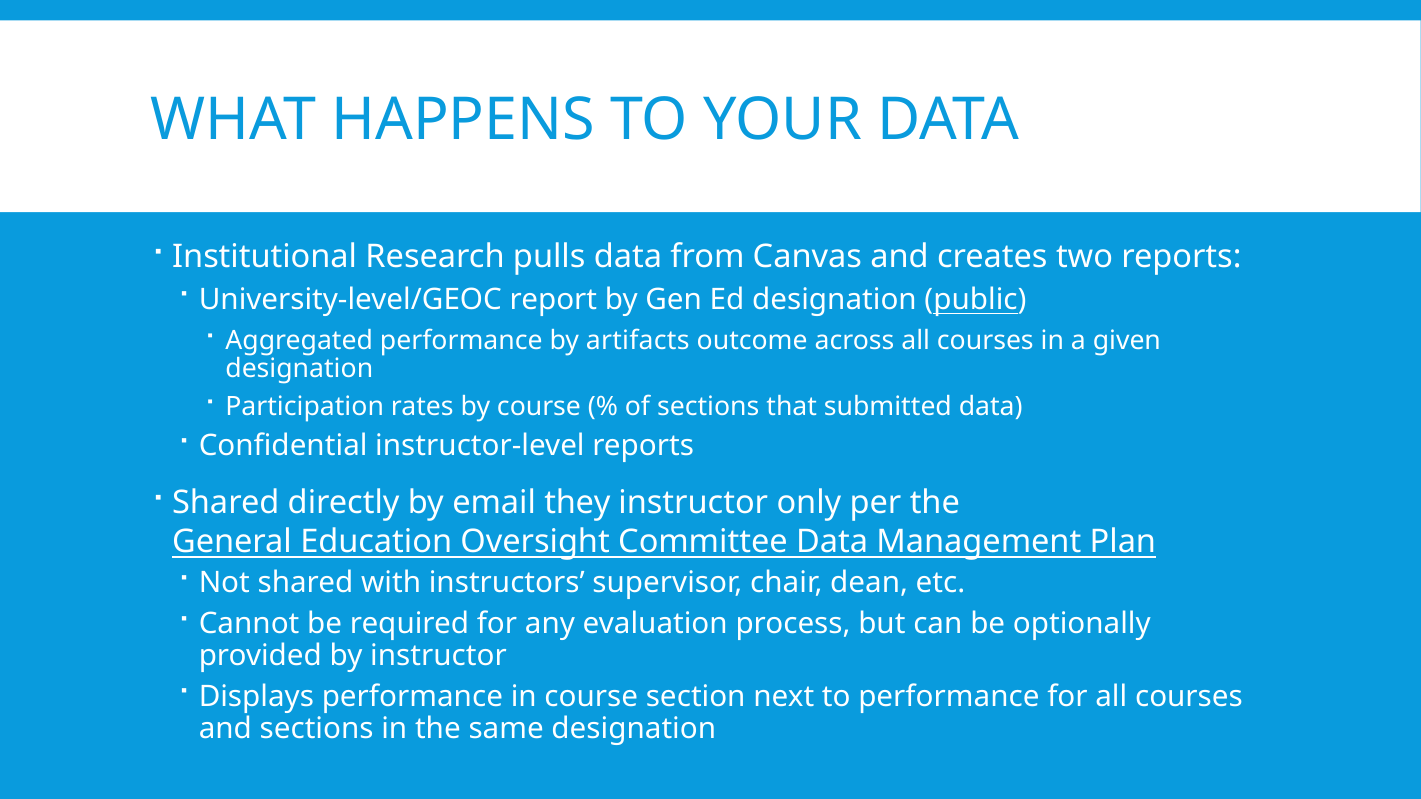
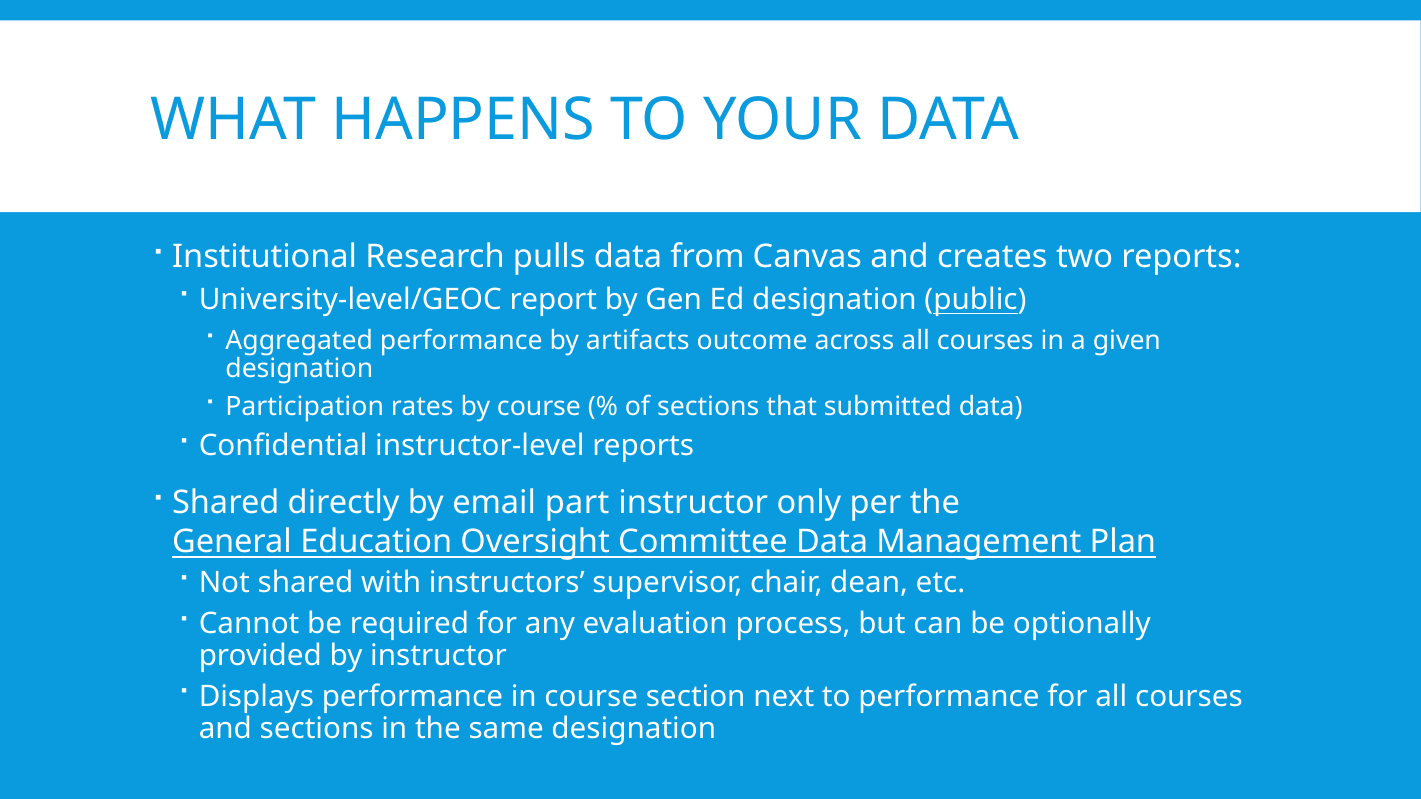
they: they -> part
